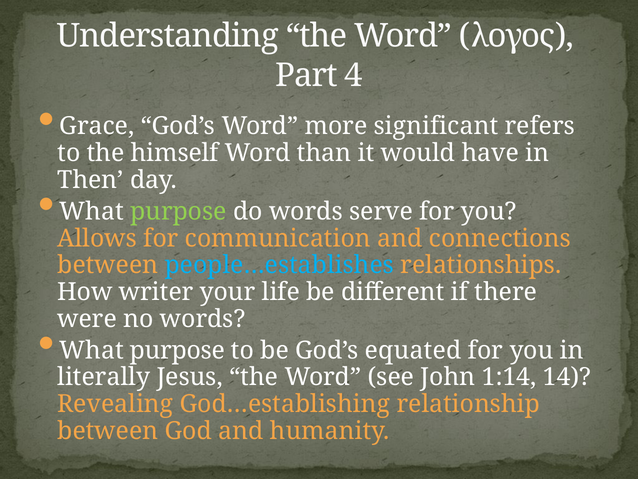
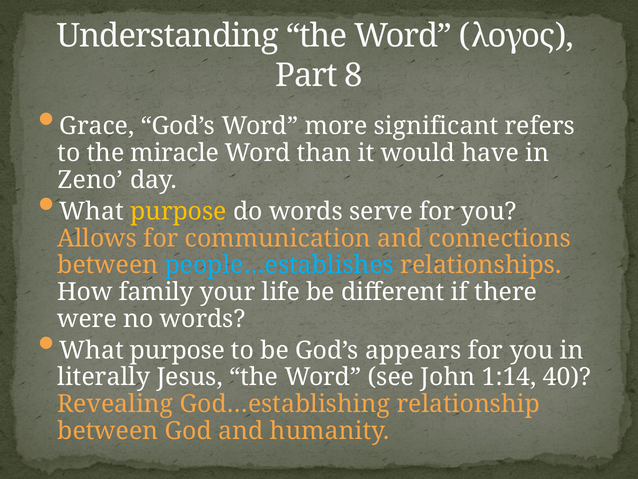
4: 4 -> 8
himself: himself -> miracle
Then: Then -> Zeno
purpose at (178, 211) colour: light green -> yellow
writer: writer -> family
equated: equated -> appears
14: 14 -> 40
